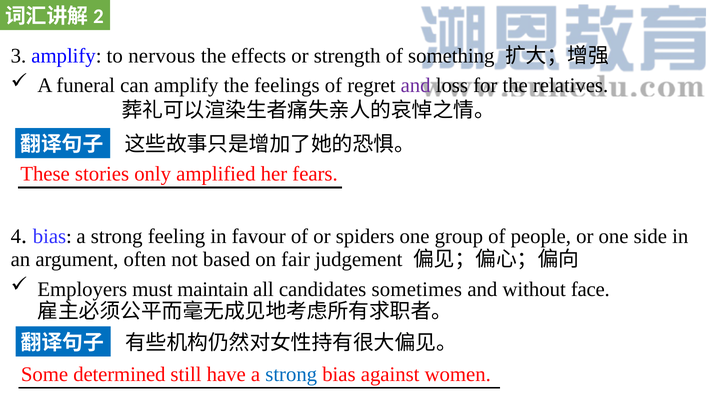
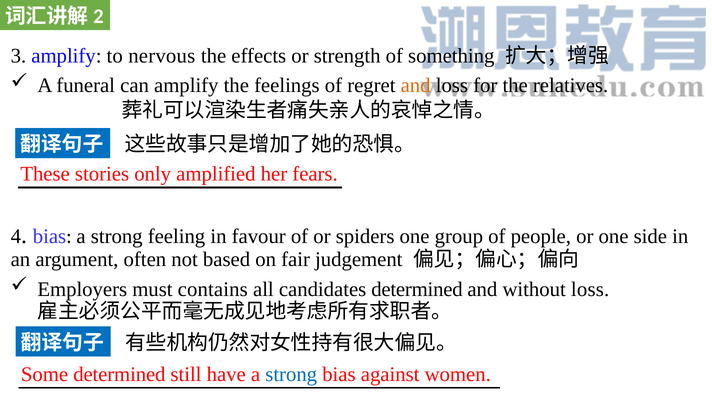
and at (416, 86) colour: purple -> orange
maintain: maintain -> contains
candidates sometimes: sometimes -> determined
without face: face -> loss
